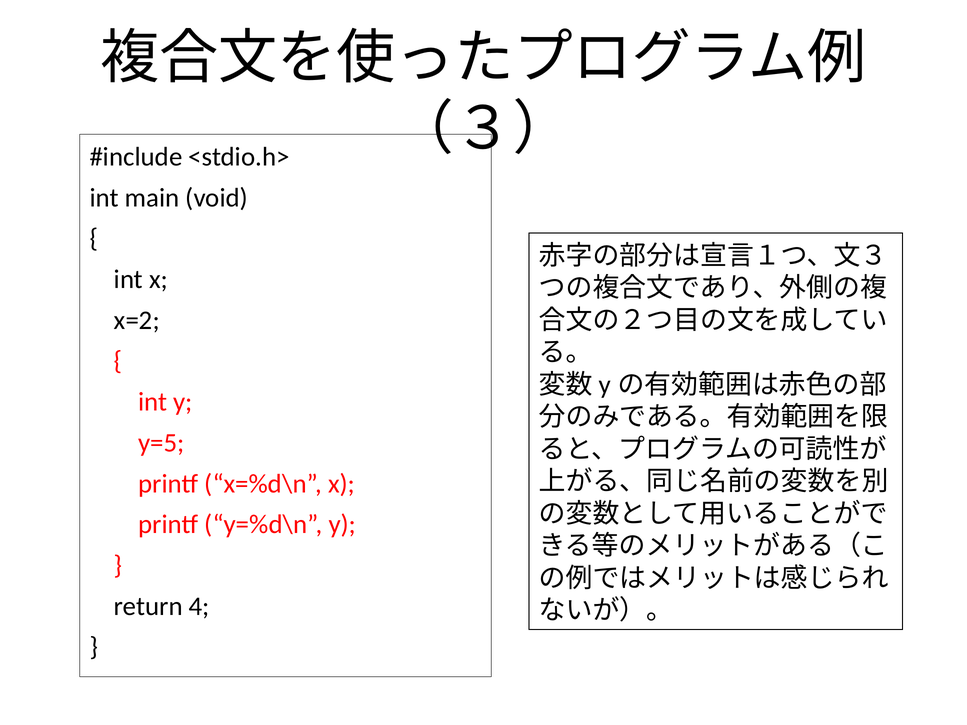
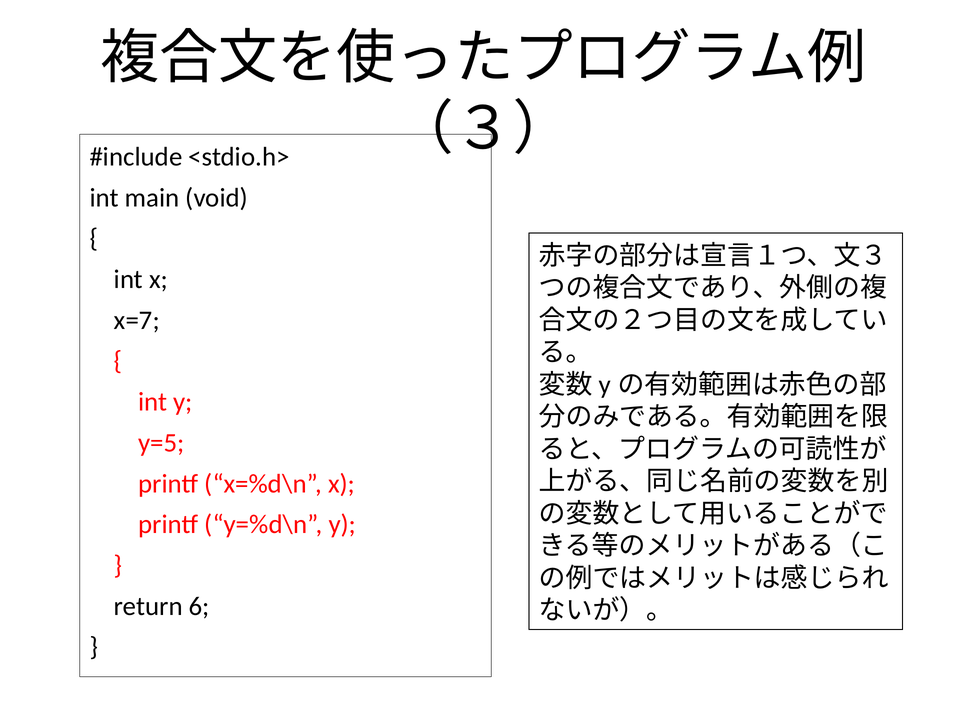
x=2: x=2 -> x=7
4: 4 -> 6
